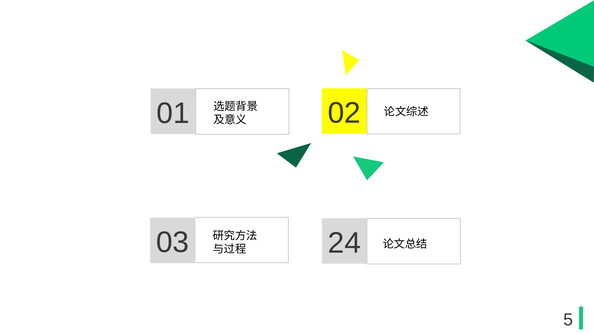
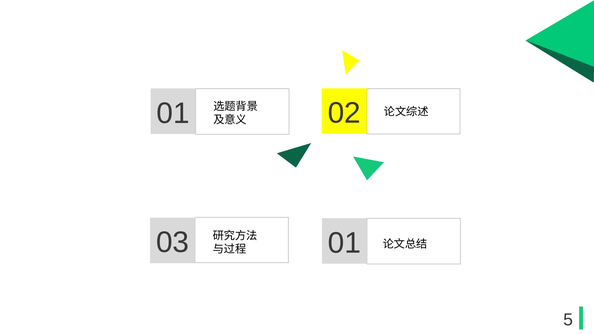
24 at (344, 243): 24 -> 01
